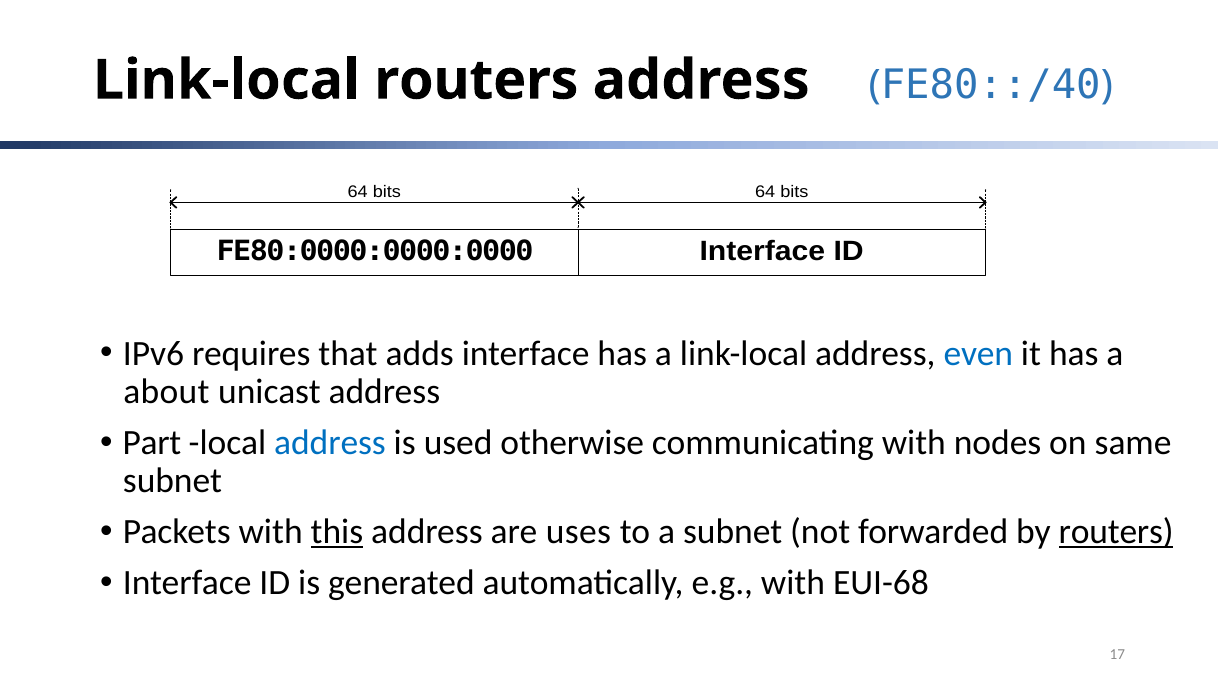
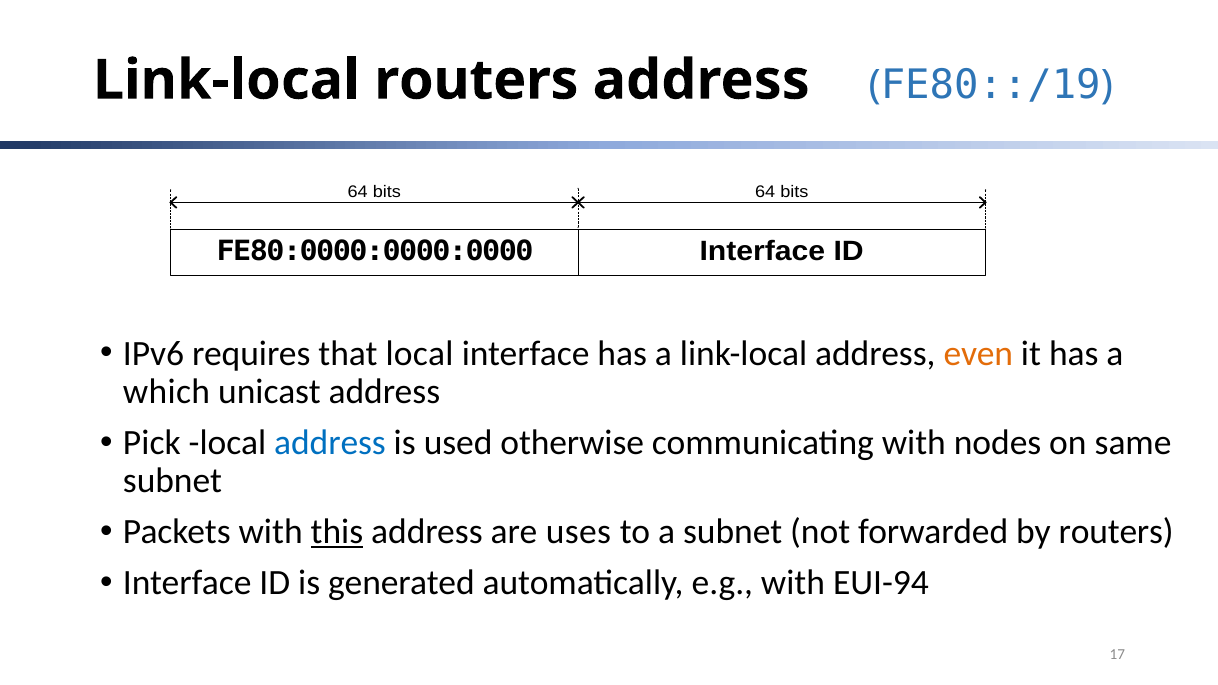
FE80::/40: FE80::/40 -> FE80::/19
that adds: adds -> local
even colour: blue -> orange
about: about -> which
Part: Part -> Pick
routers at (1116, 532) underline: present -> none
EUI-68: EUI-68 -> EUI-94
